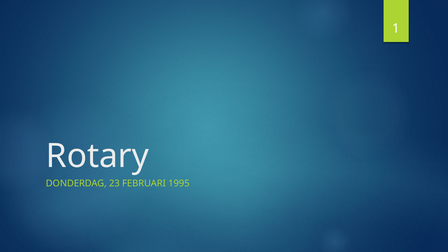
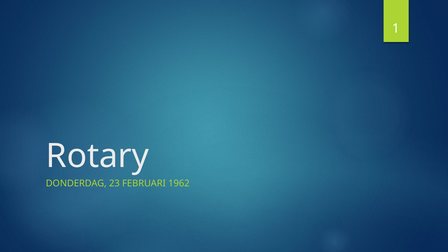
1995: 1995 -> 1962
